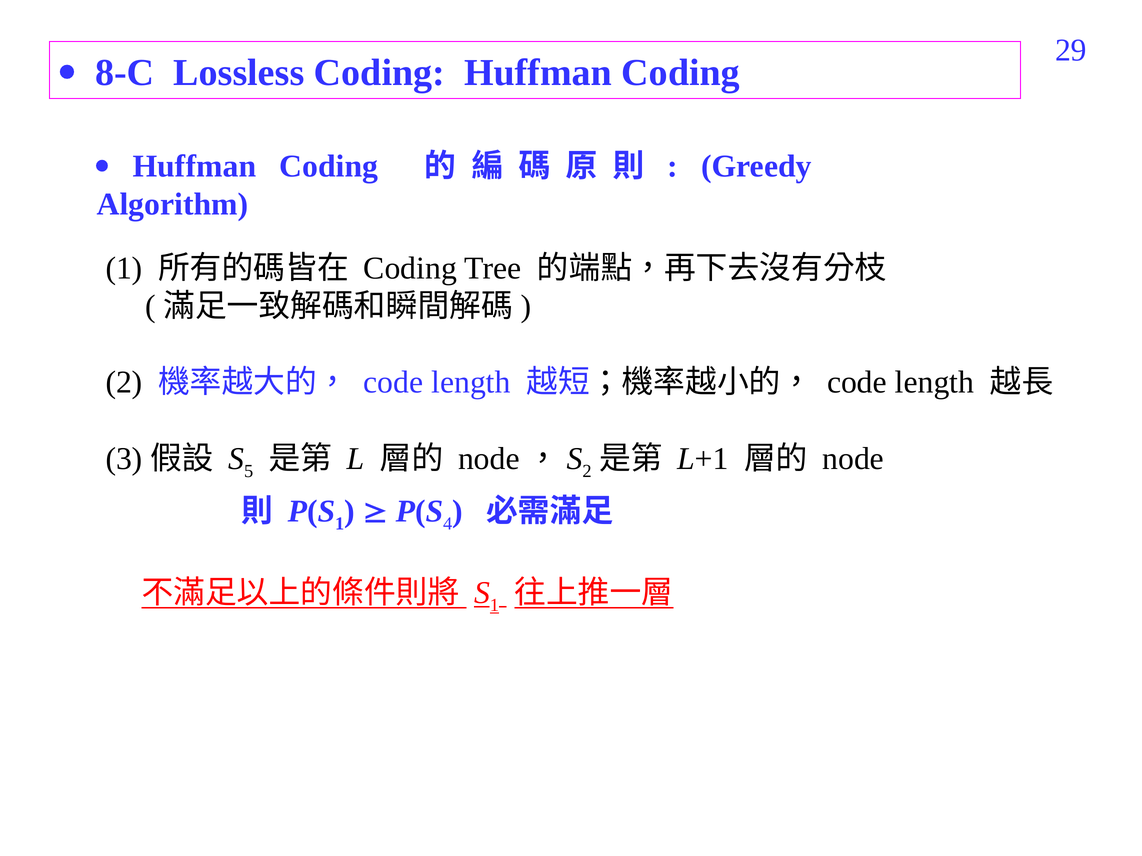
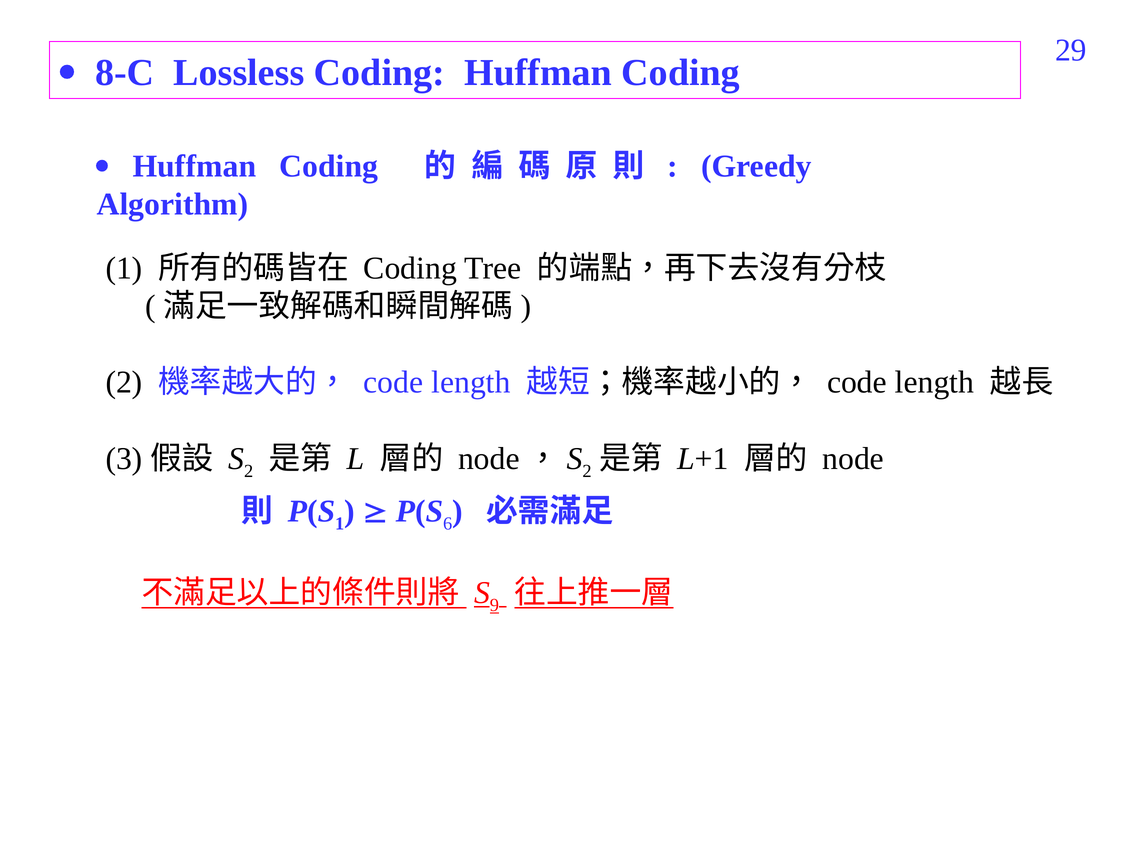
5 at (249, 471): 5 -> 2
4: 4 -> 6
1 at (494, 605): 1 -> 9
